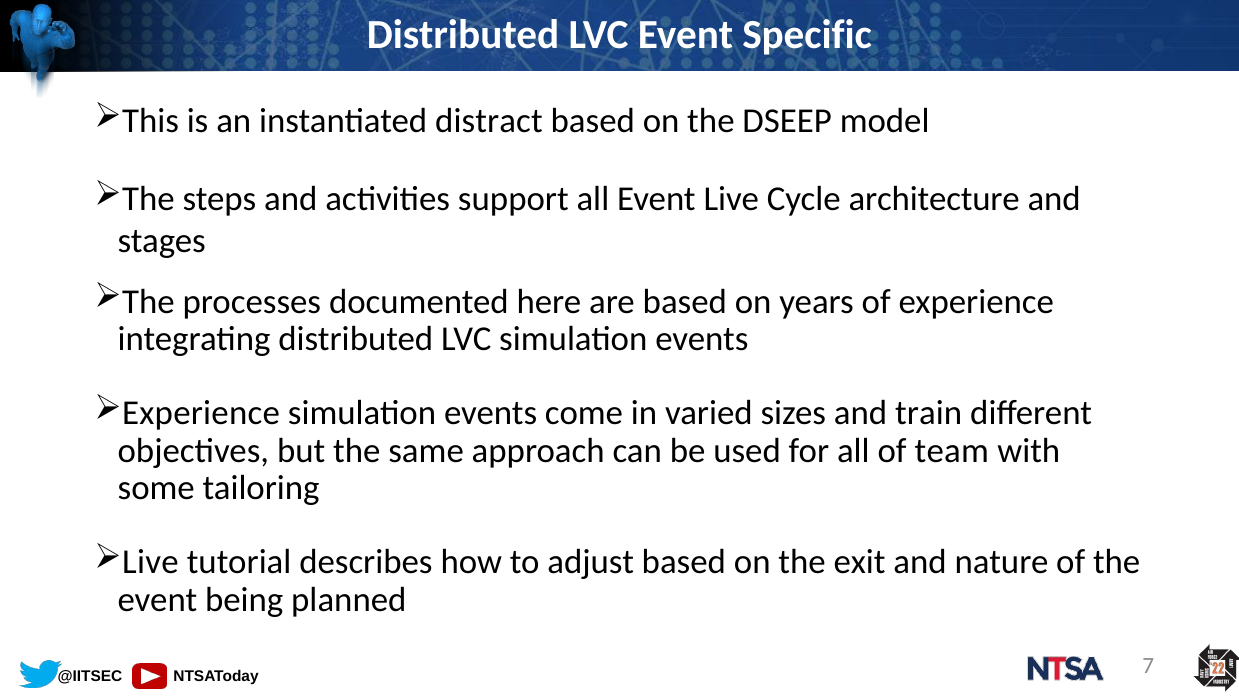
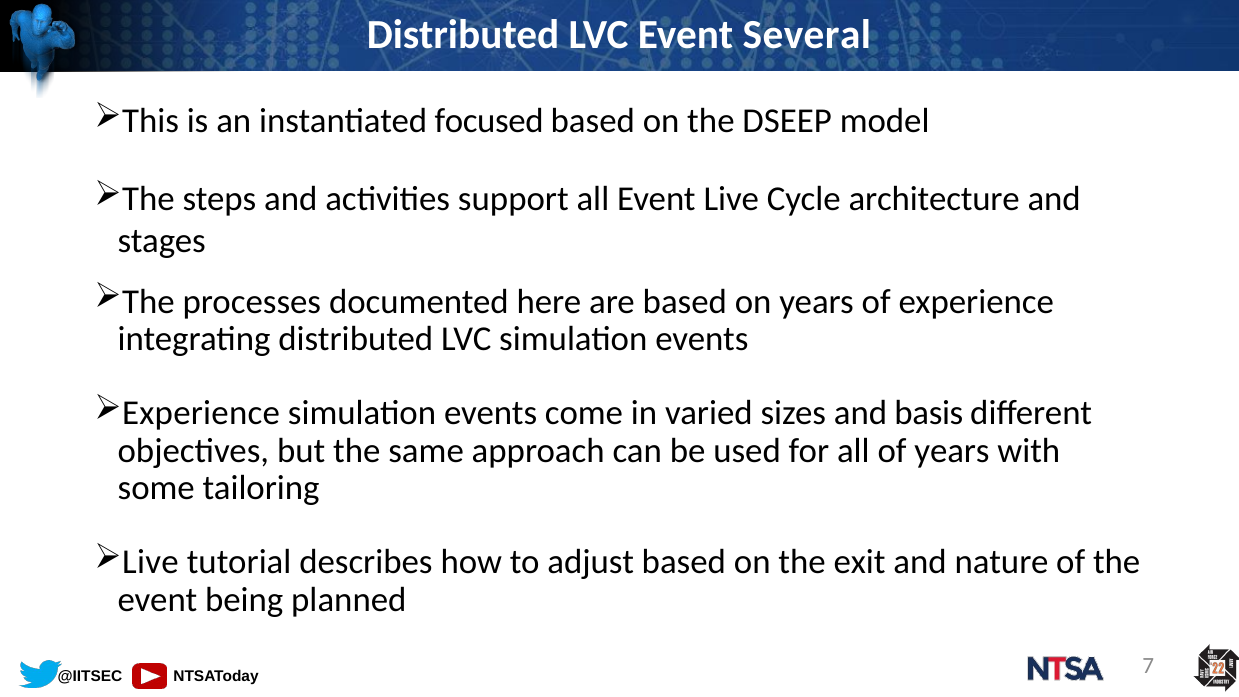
Specific: Specific -> Several
distract: distract -> focused
train: train -> basis
of team: team -> years
